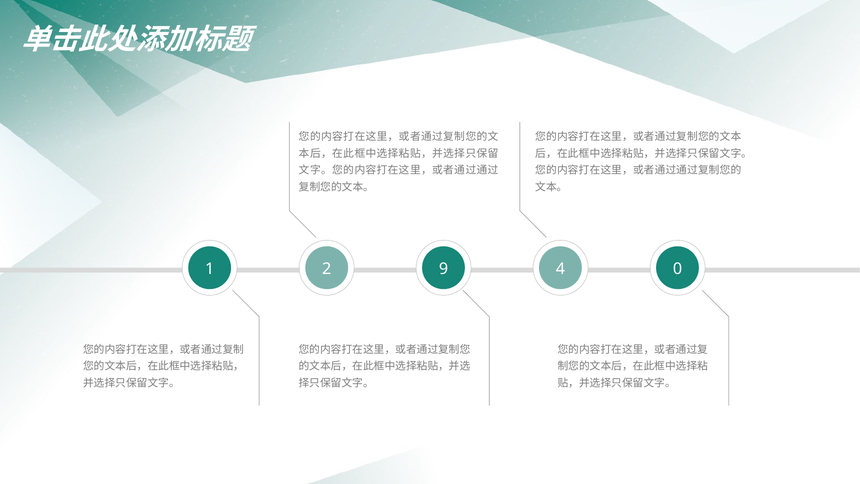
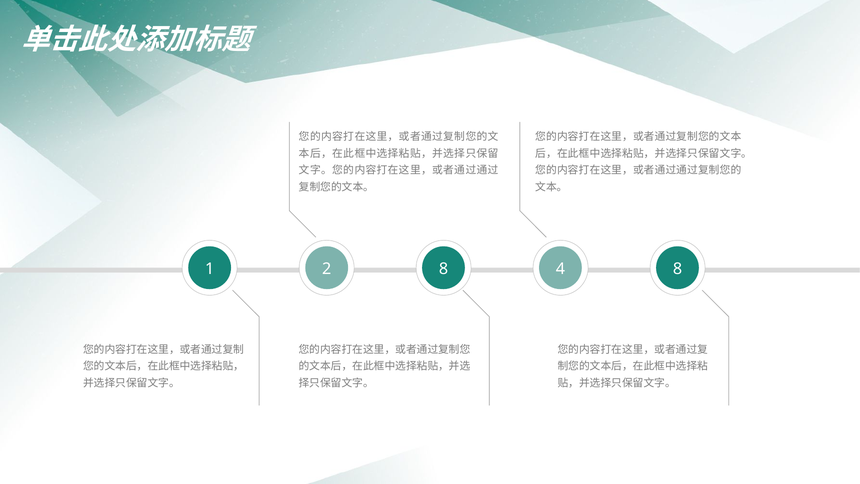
2 9: 9 -> 8
4 0: 0 -> 8
